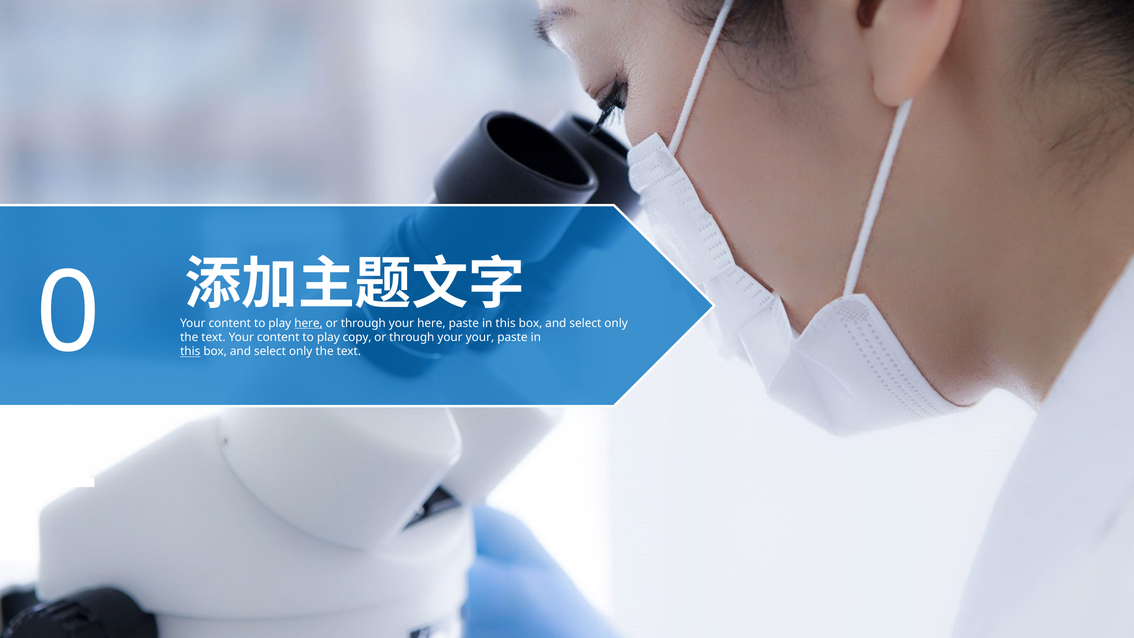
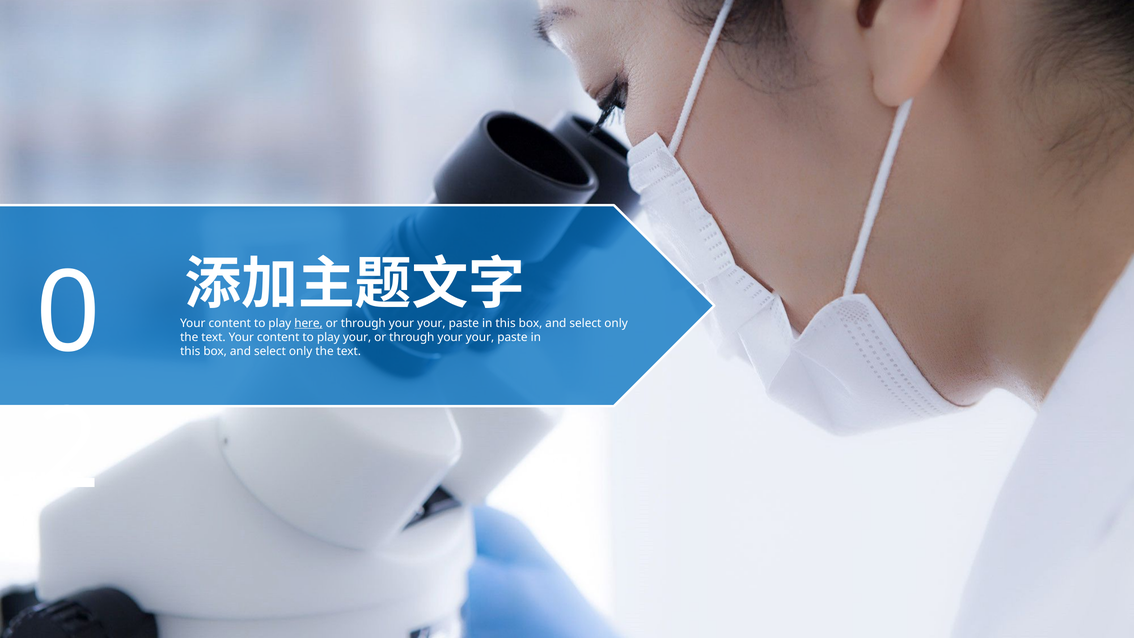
here at (431, 323): here -> your
play copy: copy -> your
this at (190, 352) underline: present -> none
